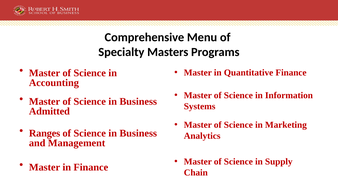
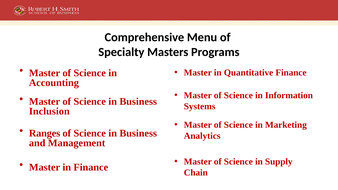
Admitted: Admitted -> Inclusion
